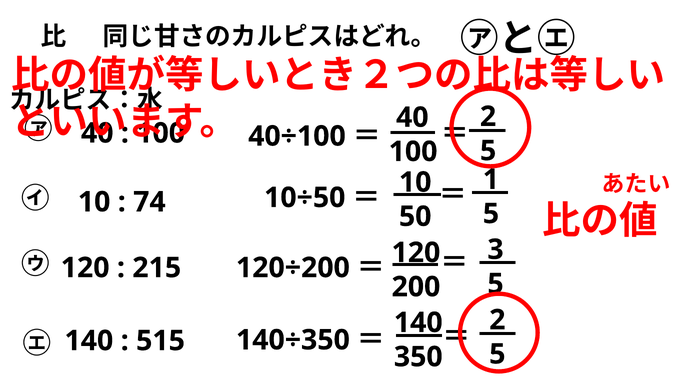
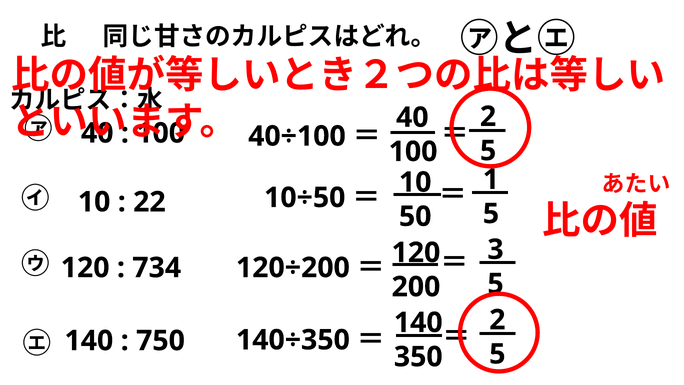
74: 74 -> 22
215: 215 -> 734
515: 515 -> 750
